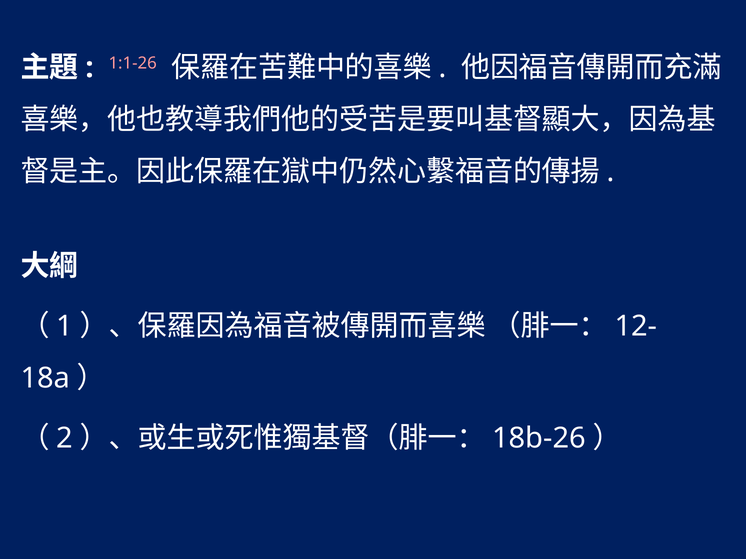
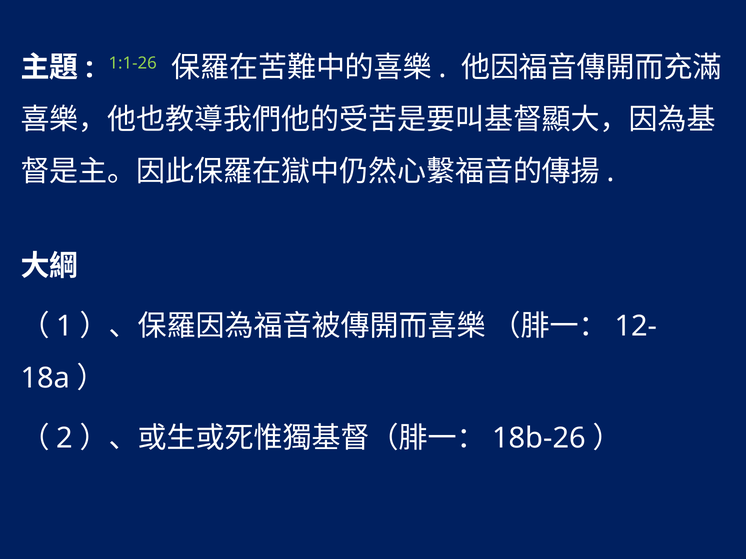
1:1-26 colour: pink -> light green
